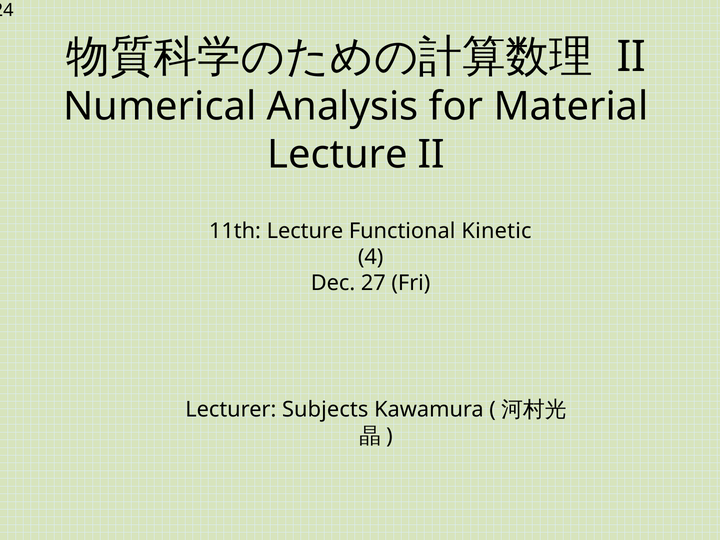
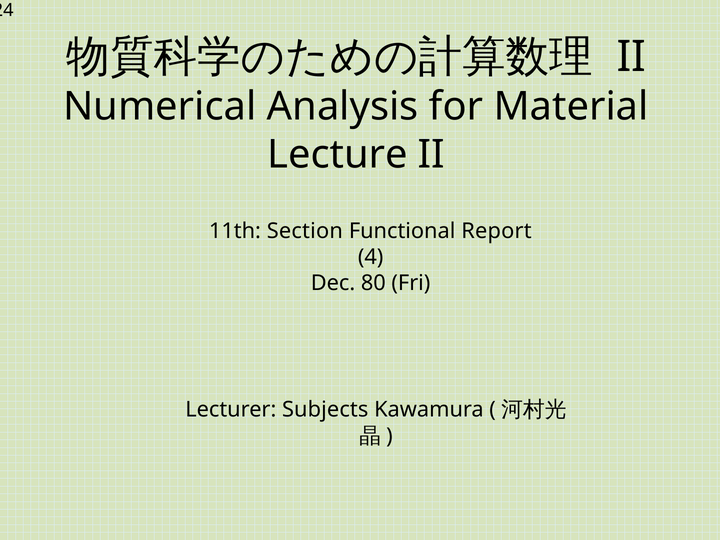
11th Lecture: Lecture -> Section
Kinetic: Kinetic -> Report
27: 27 -> 80
